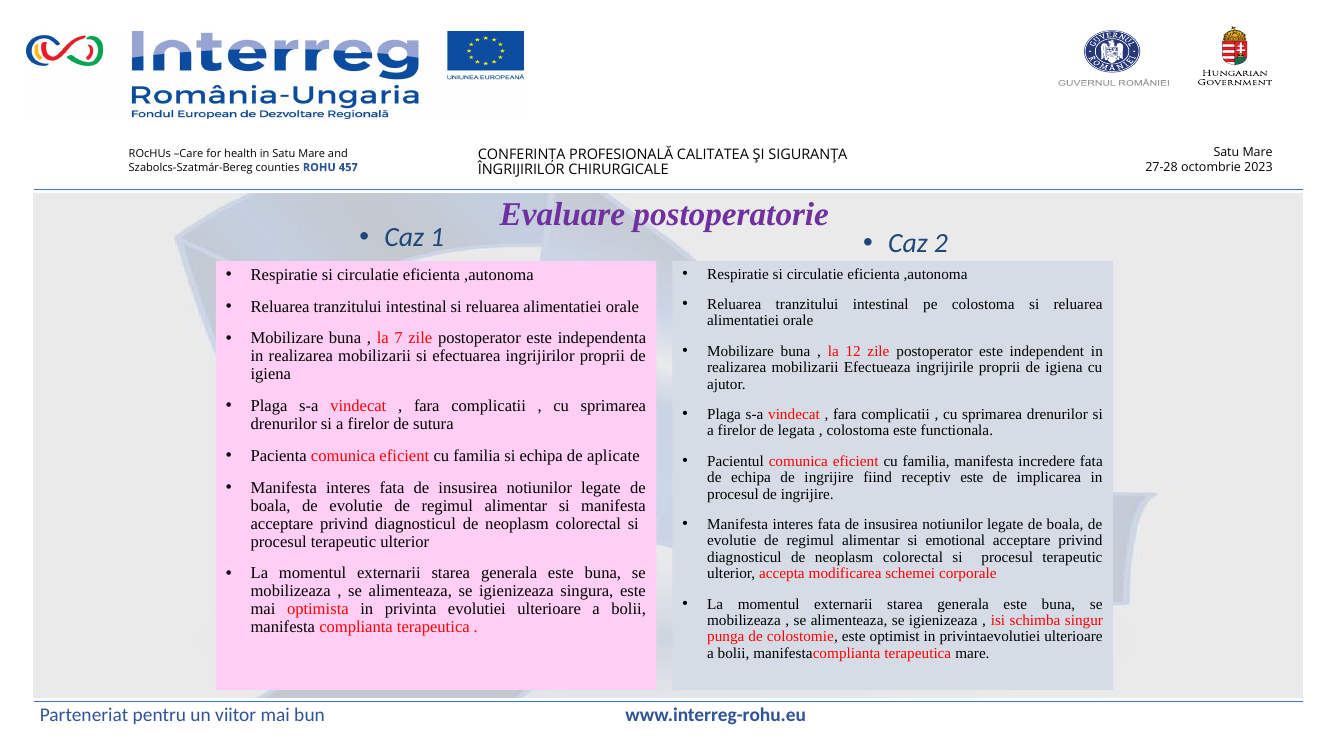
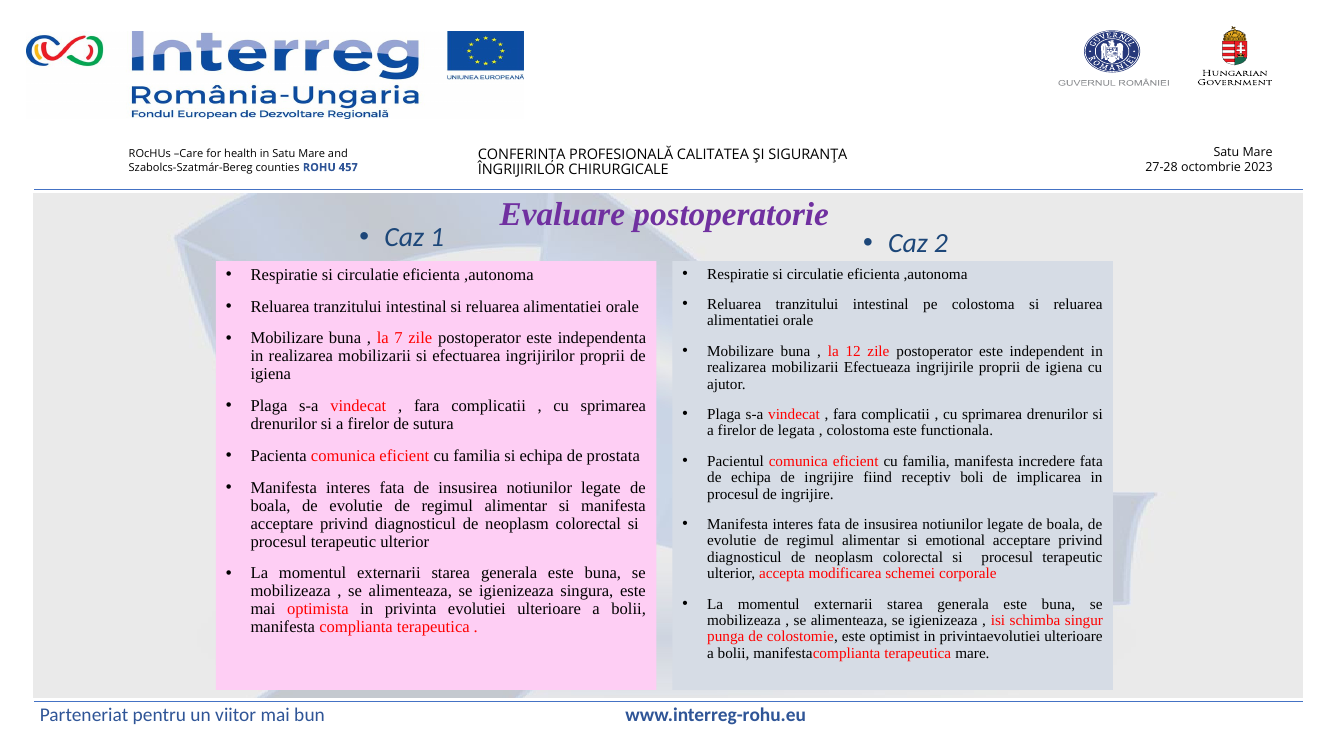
aplicate: aplicate -> prostata
receptiv este: este -> boli
